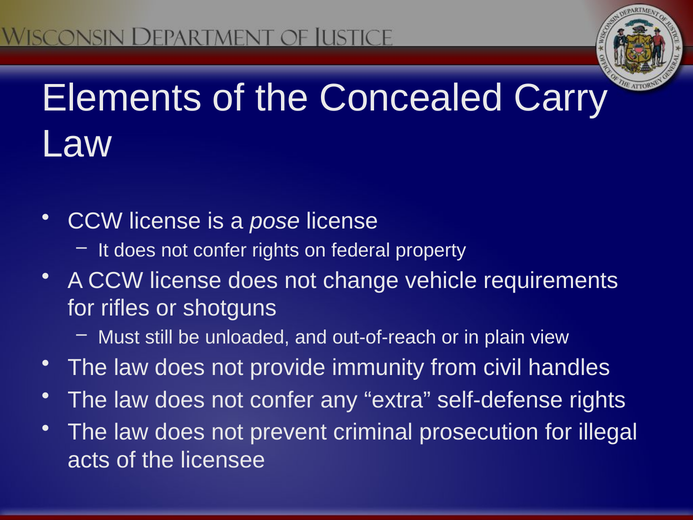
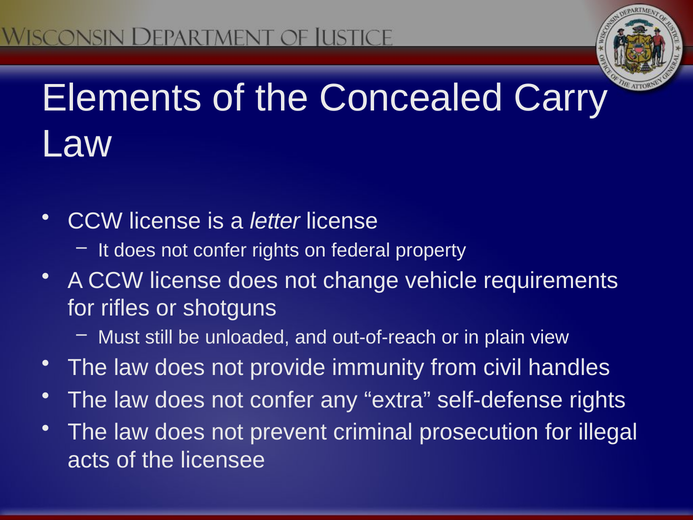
pose: pose -> letter
